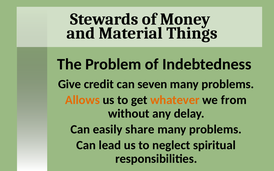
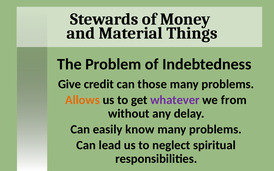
seven: seven -> those
whatever colour: orange -> purple
share: share -> know
